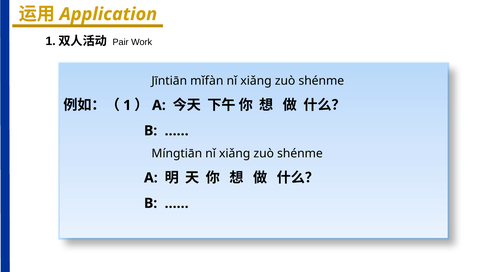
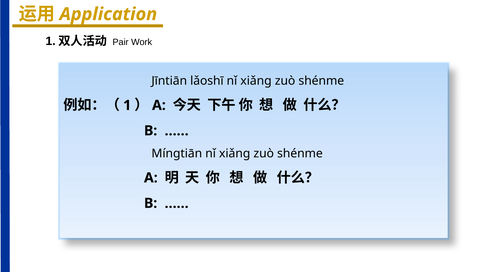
mǐfàn: mǐfàn -> lǎoshī
